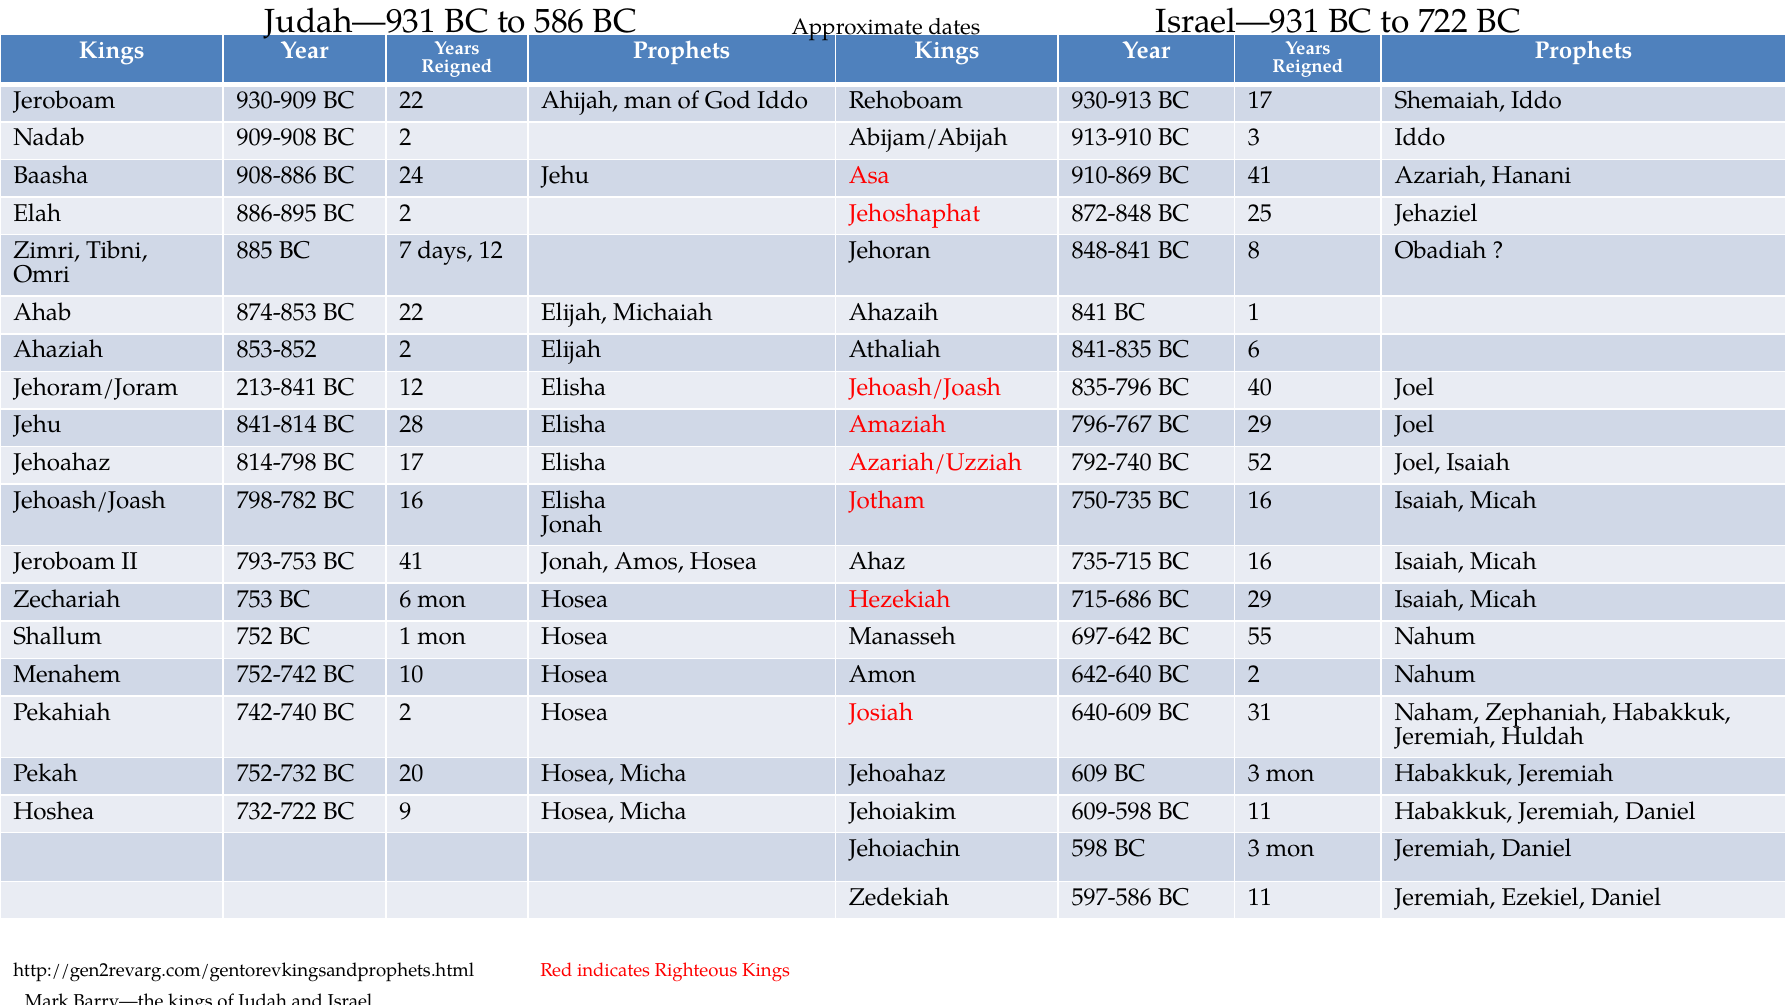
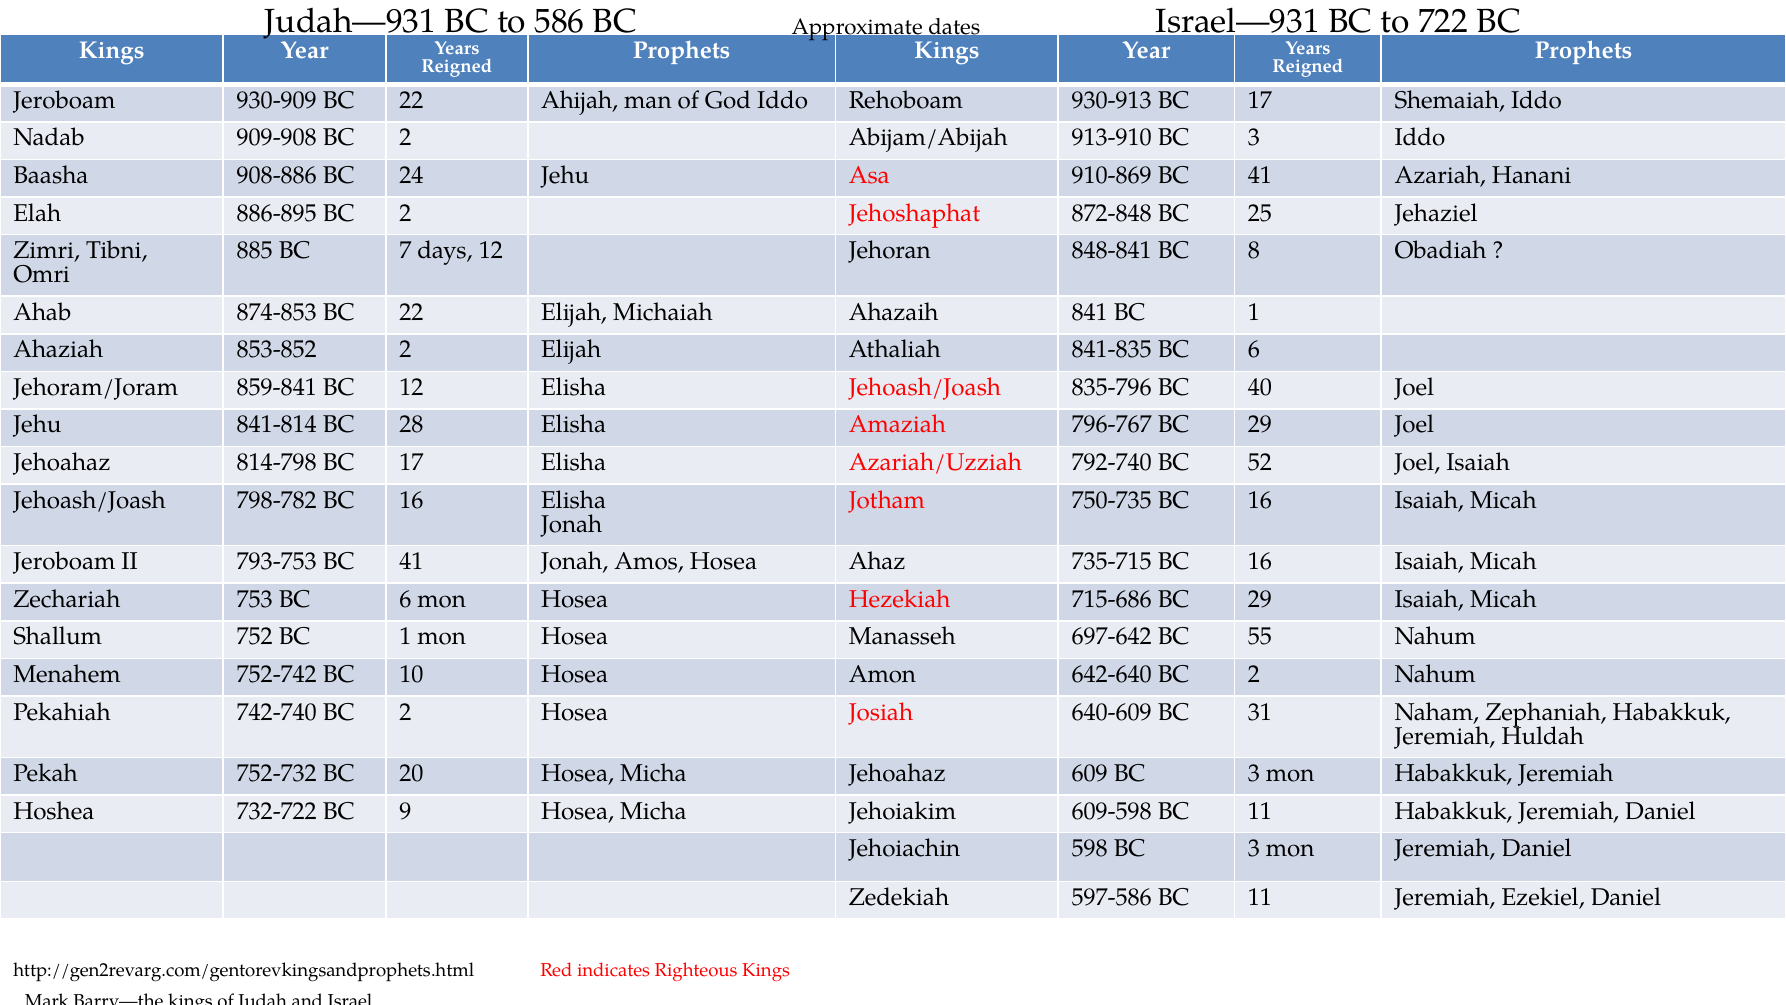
213-841: 213-841 -> 859-841
